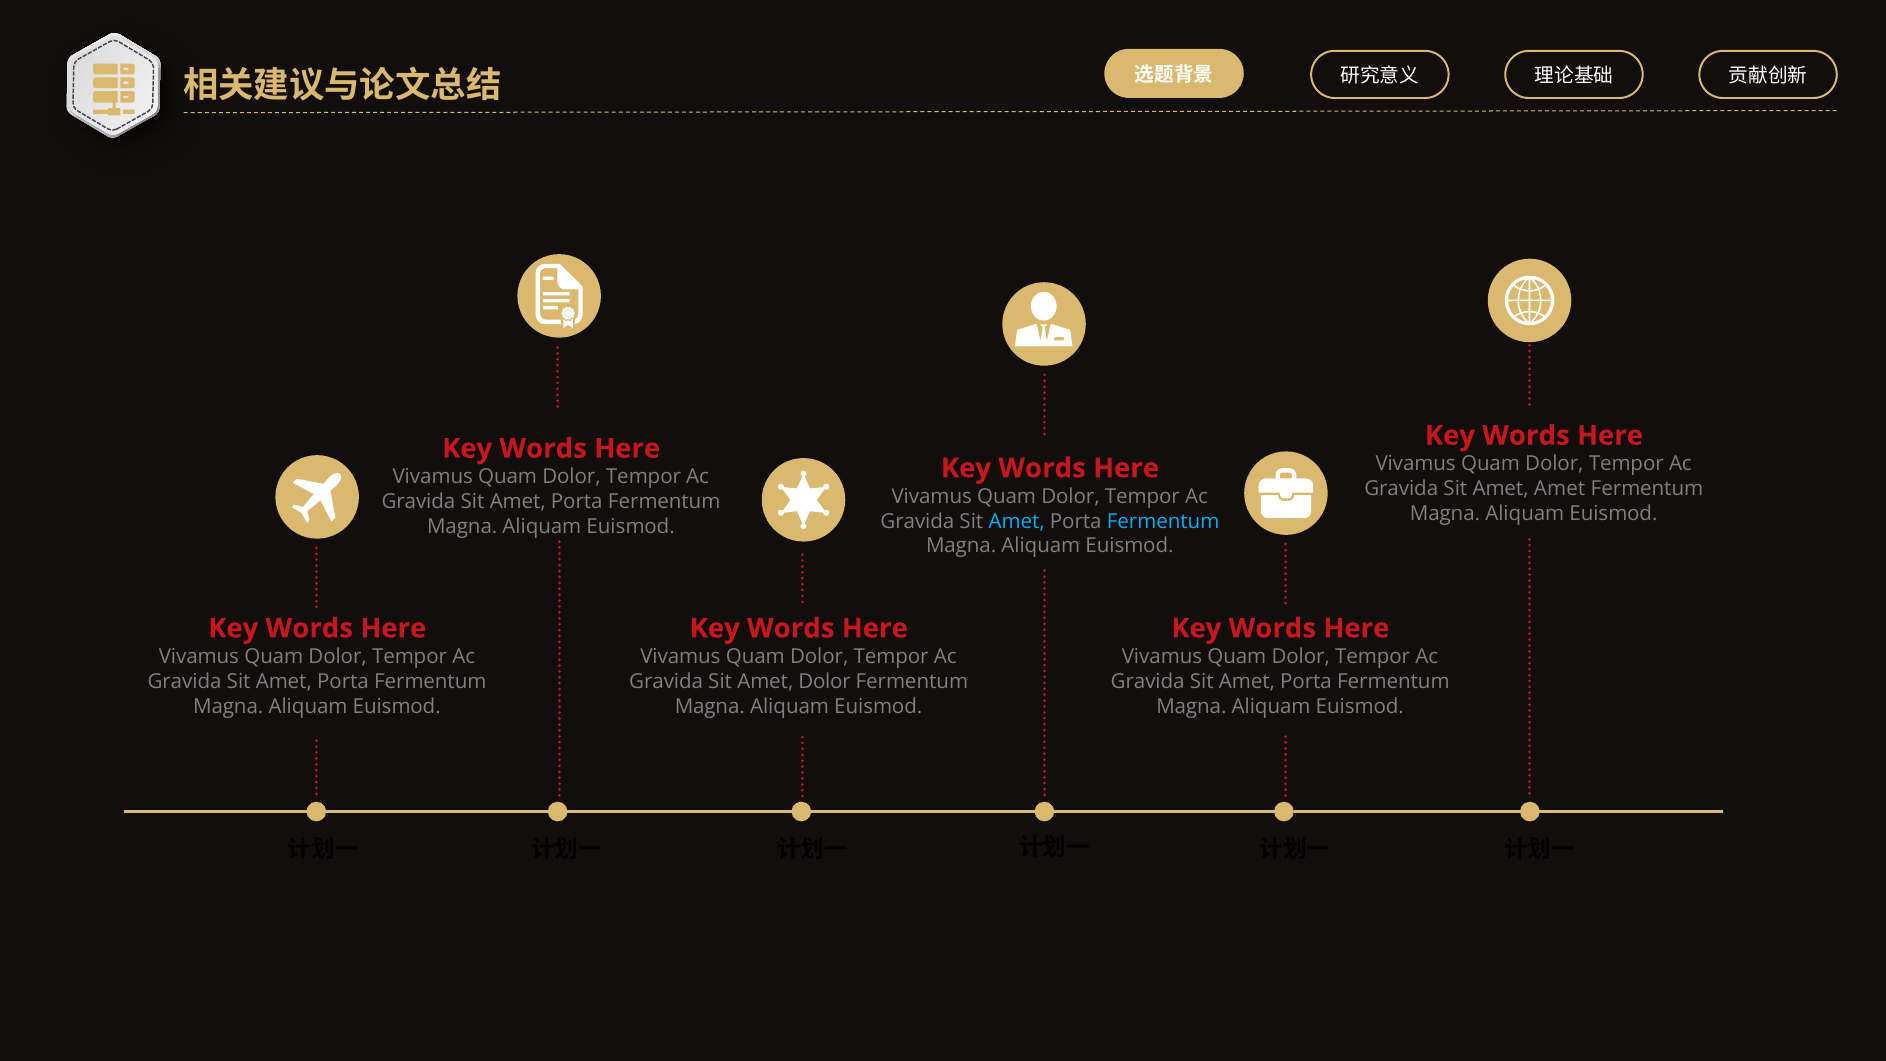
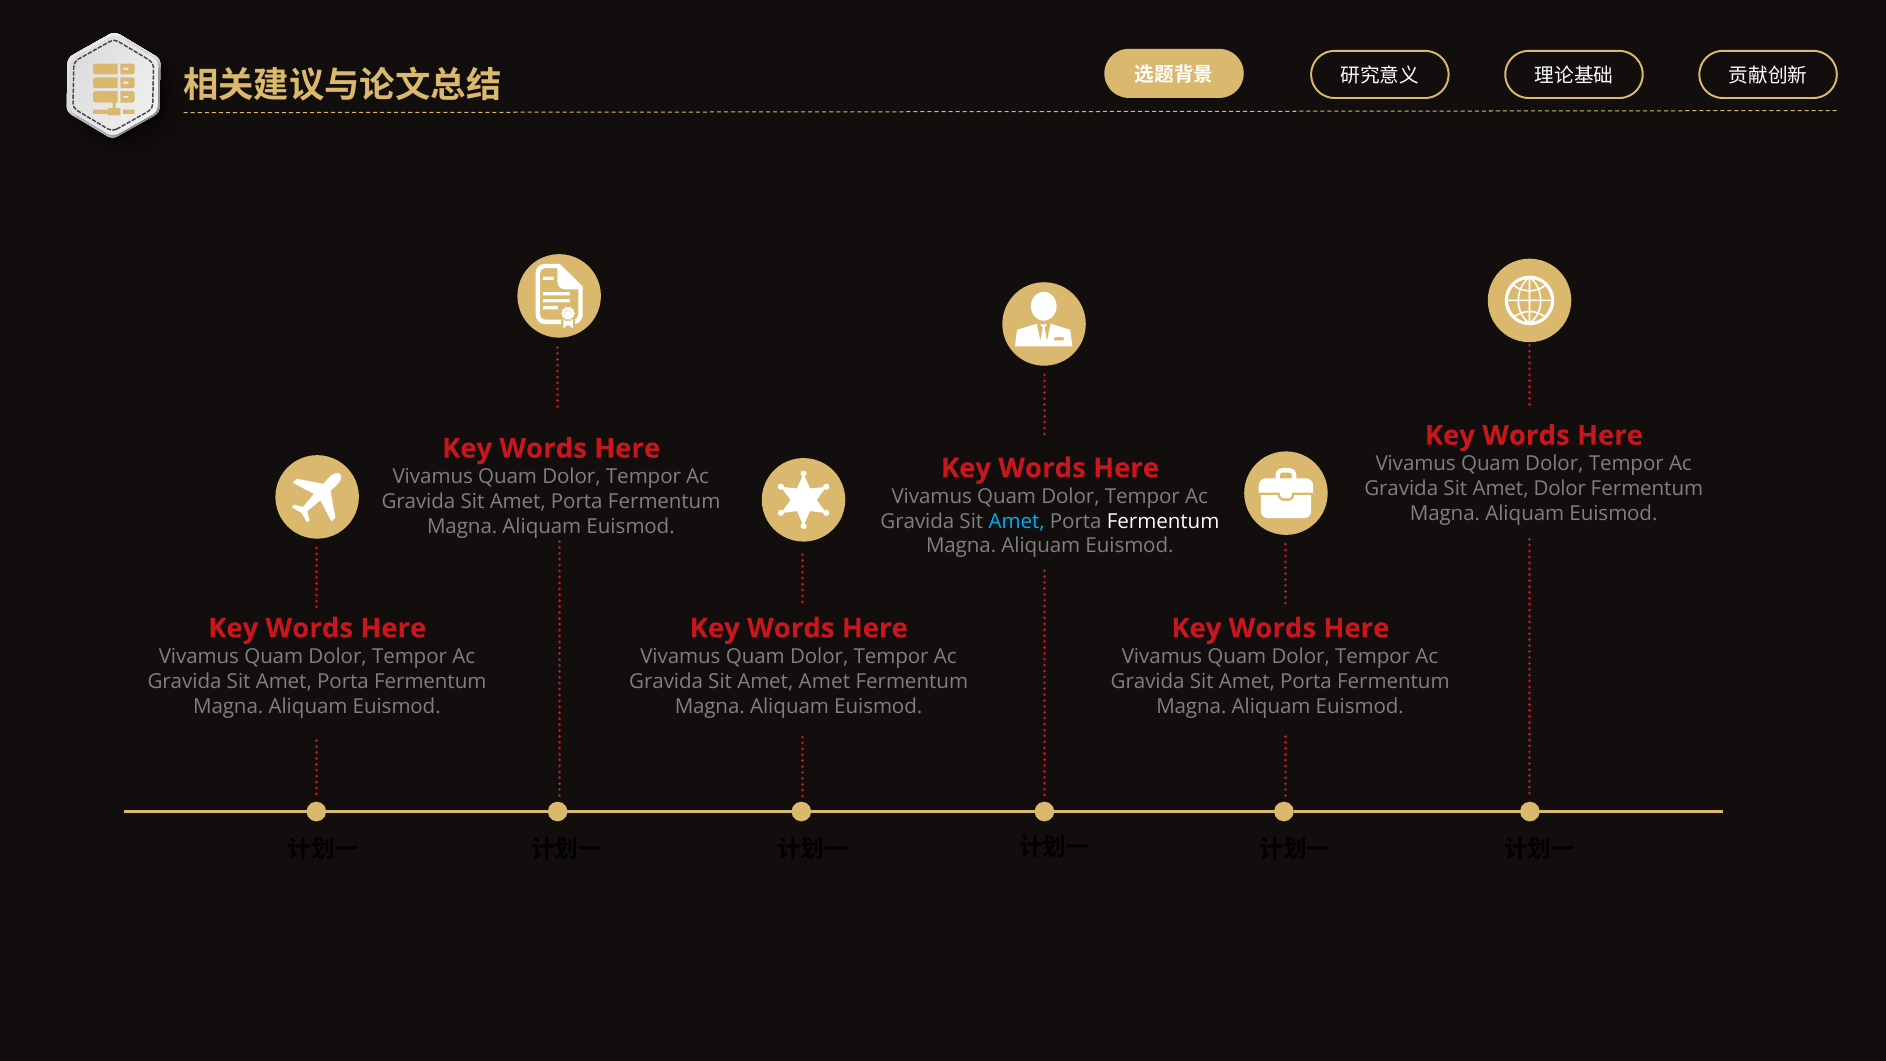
Amet Amet: Amet -> Dolor
Fermentum at (1163, 521) colour: light blue -> white
Amet Dolor: Dolor -> Amet
